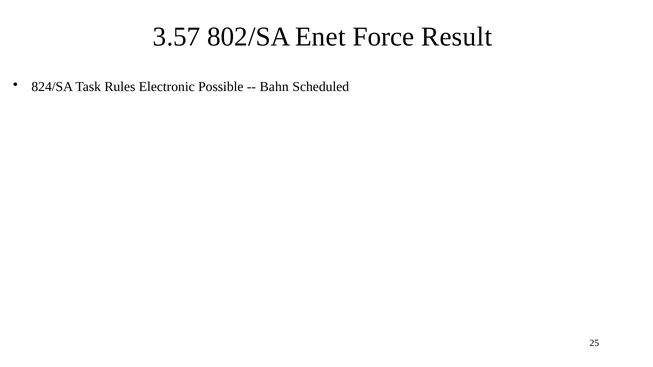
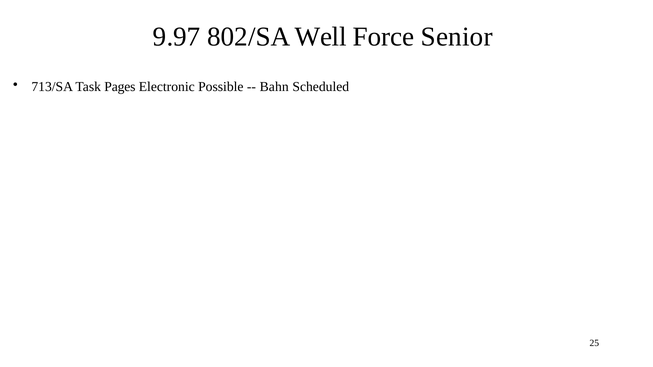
3.57: 3.57 -> 9.97
Enet: Enet -> Well
Result: Result -> Senior
824/SA: 824/SA -> 713/SA
Rules: Rules -> Pages
